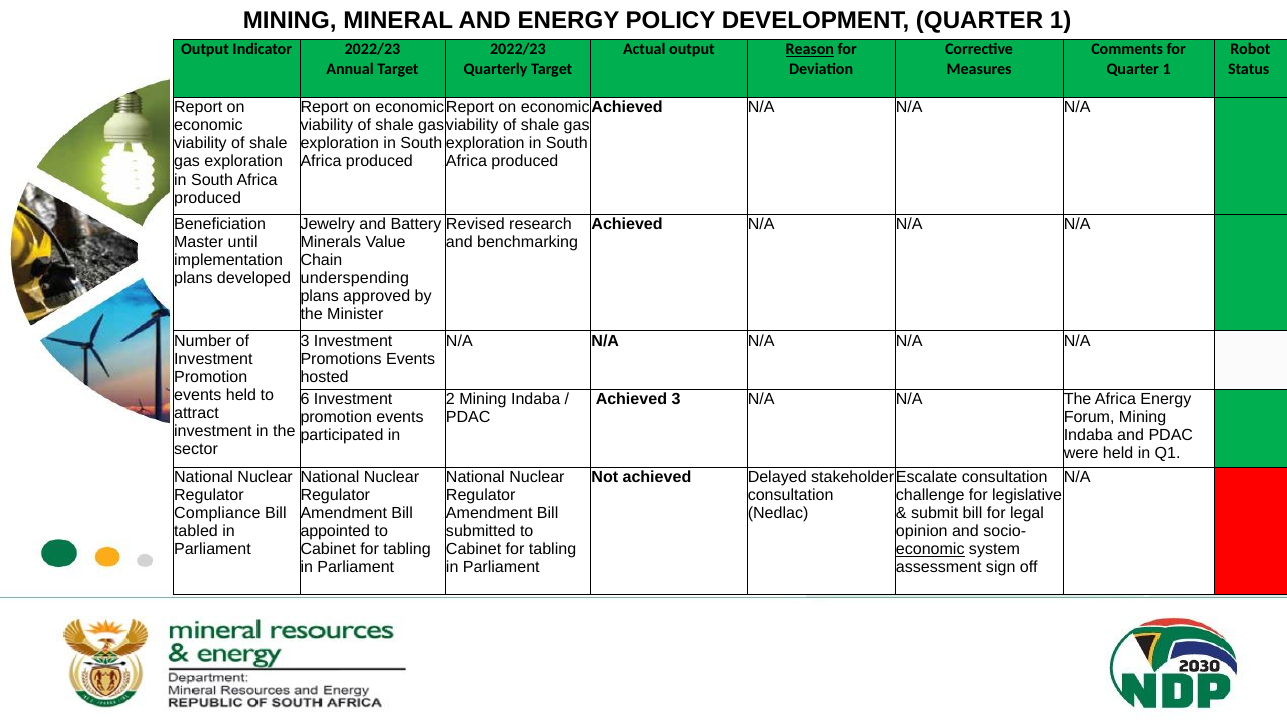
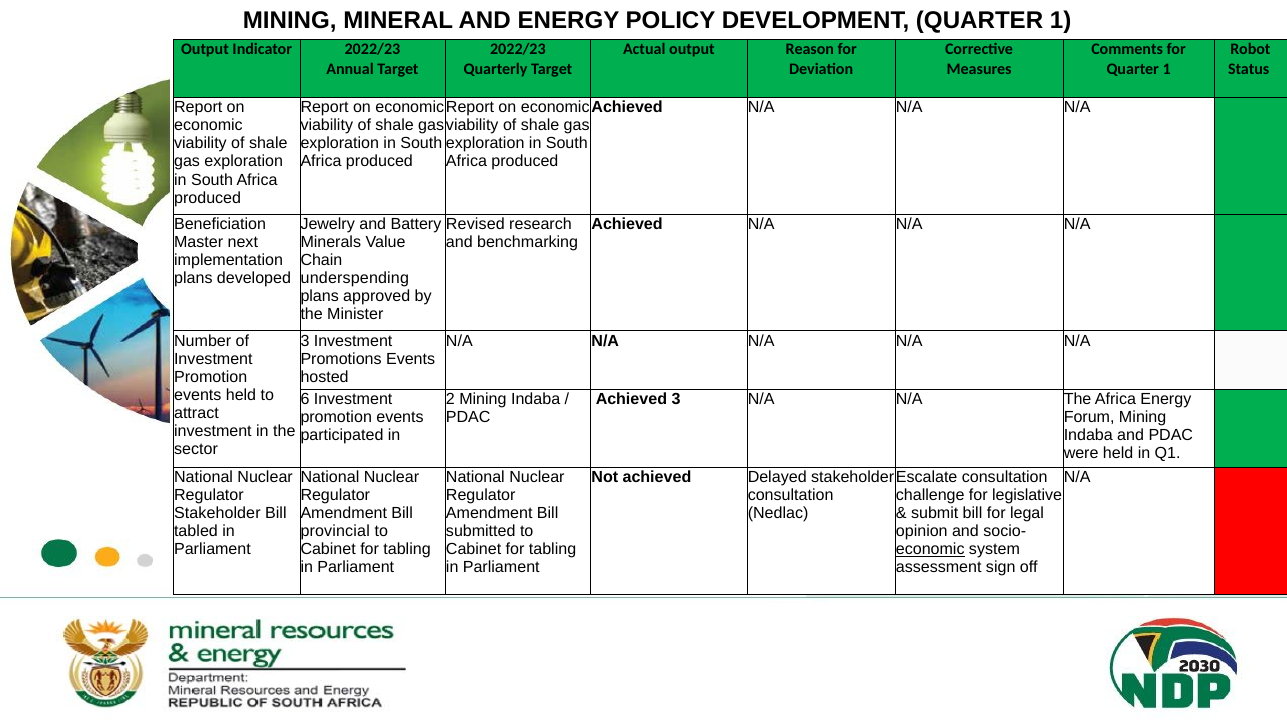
Reason underline: present -> none
until: until -> next
Compliance at (217, 513): Compliance -> Stakeholder
appointed: appointed -> provincial
